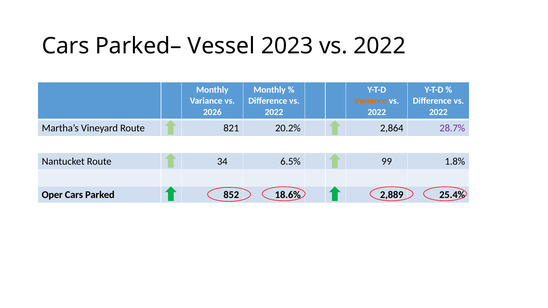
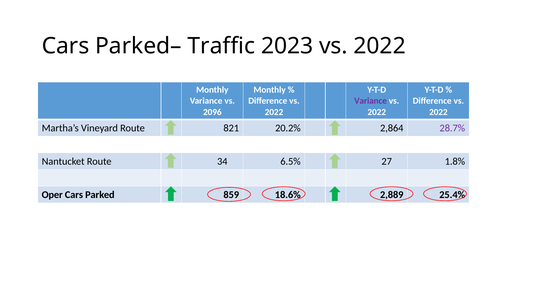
Vessel: Vessel -> Traffic
Variance at (371, 101) colour: orange -> purple
2026: 2026 -> 2096
99: 99 -> 27
852: 852 -> 859
